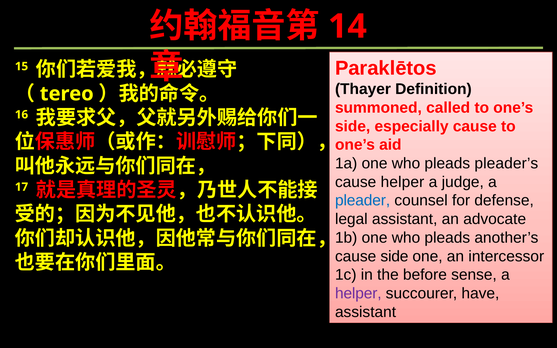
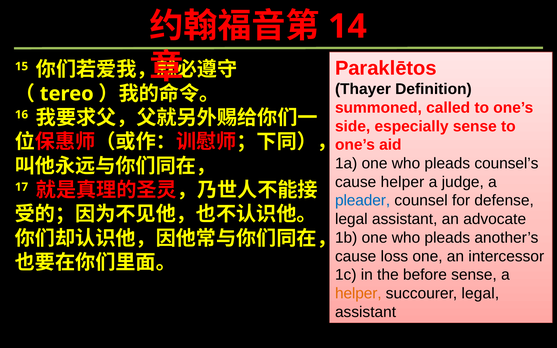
especially cause: cause -> sense
pleader’s: pleader’s -> counsel’s
cause side: side -> loss
helper at (358, 294) colour: purple -> orange
succourer have: have -> legal
